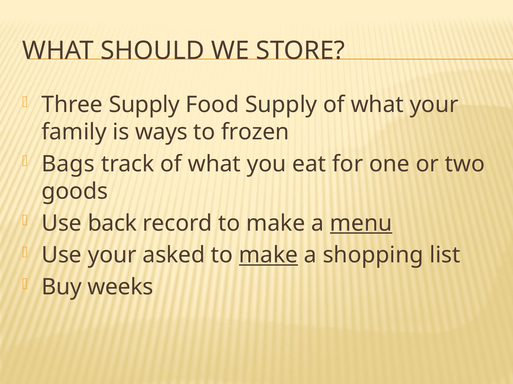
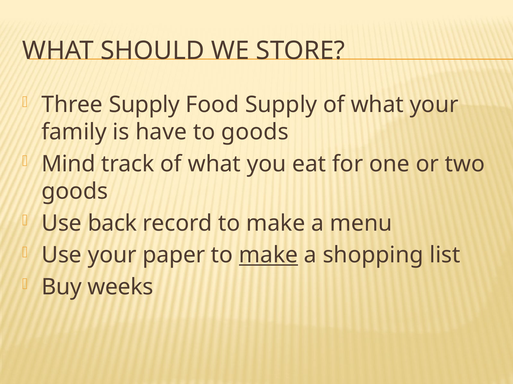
ways: ways -> have
to frozen: frozen -> goods
Bags: Bags -> Mind
menu underline: present -> none
asked: asked -> paper
